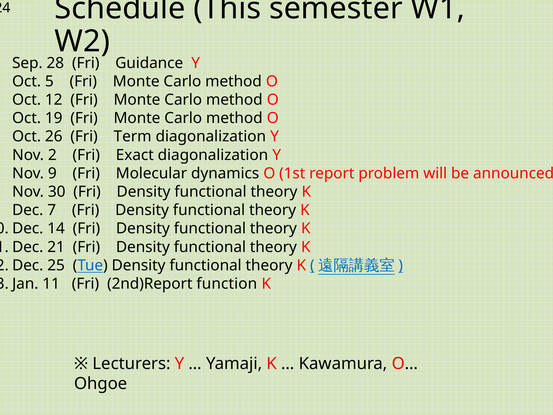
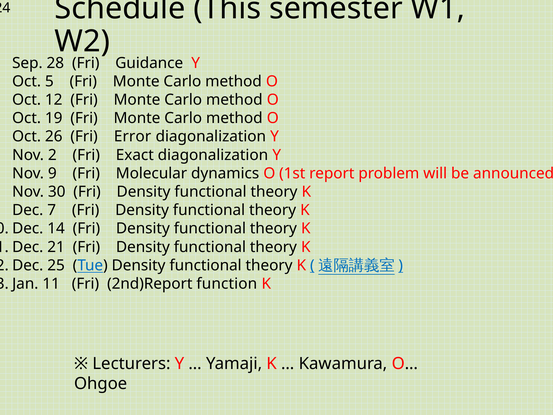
Term: Term -> Error
